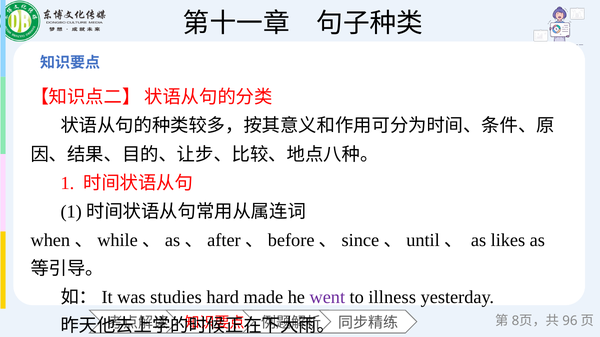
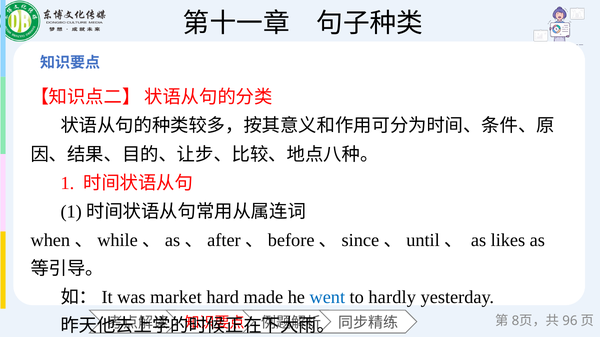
studies: studies -> market
went colour: purple -> blue
illness: illness -> hardly
